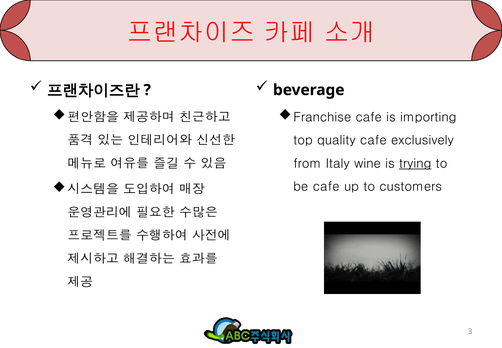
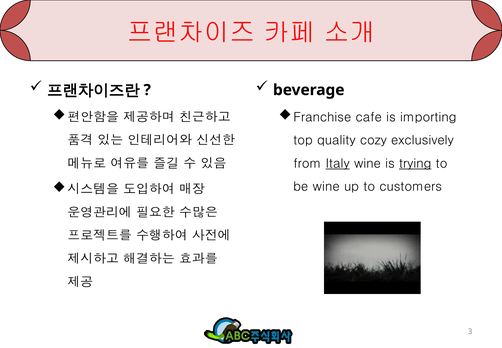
quality cafe: cafe -> cozy
Italy underline: none -> present
be cafe: cafe -> wine
